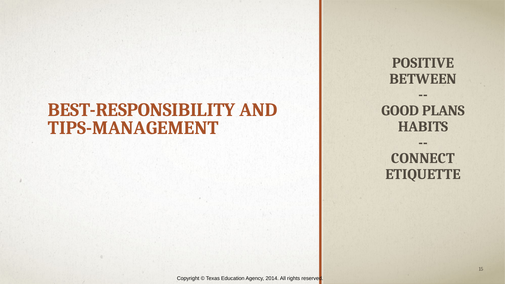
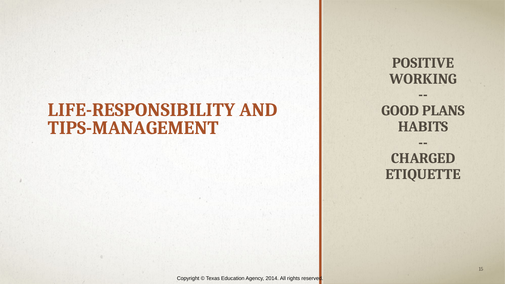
BETWEEN: BETWEEN -> WORKING
BEST-RESPONSIBILITY: BEST-RESPONSIBILITY -> LIFE-RESPONSIBILITY
CONNECT: CONNECT -> CHARGED
